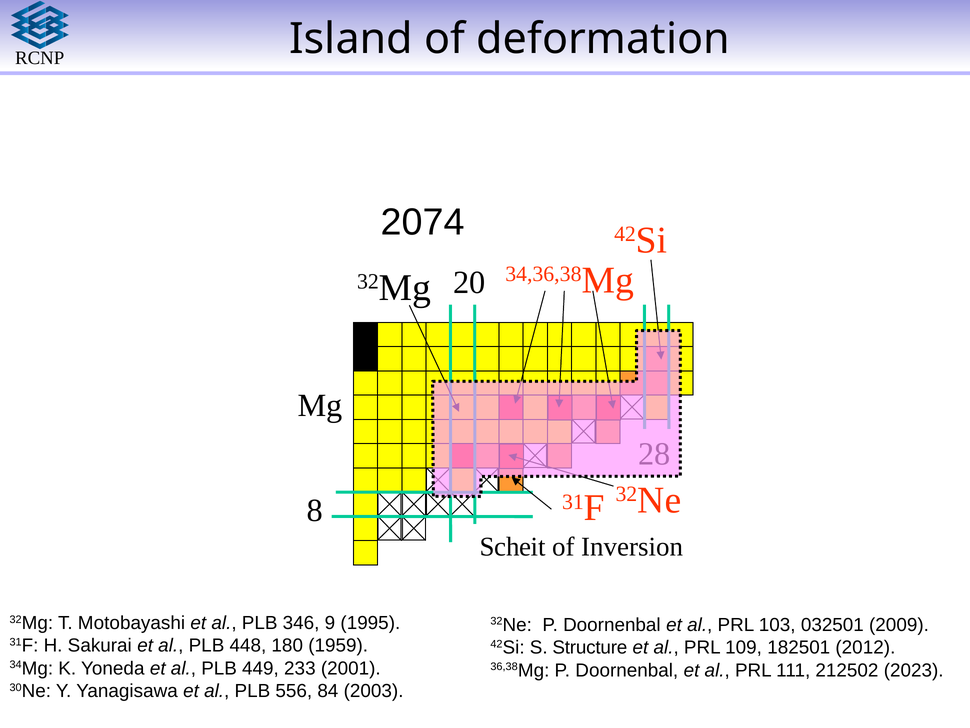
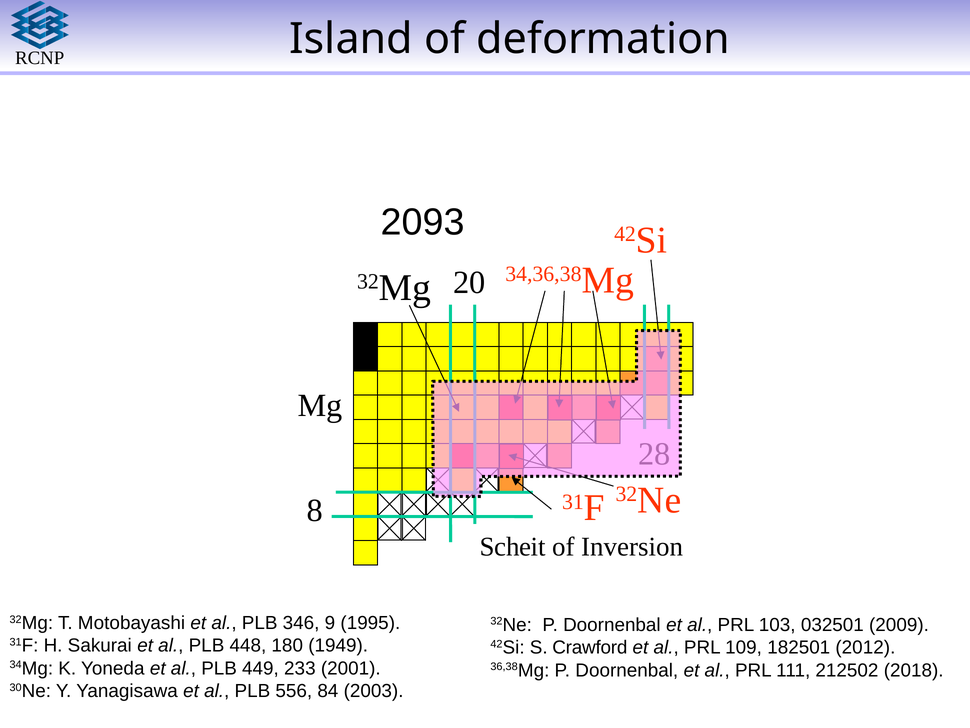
2074: 2074 -> 2093
1959: 1959 -> 1949
Structure: Structure -> Crawford
2023: 2023 -> 2018
